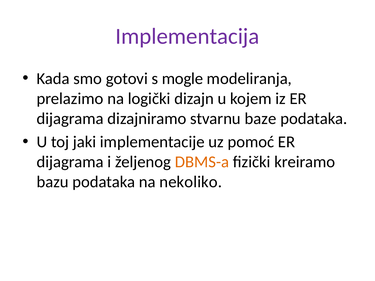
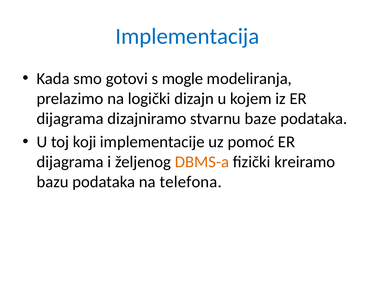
Implementacija colour: purple -> blue
jaki: jaki -> koji
nekoliko: nekoliko -> telefona
